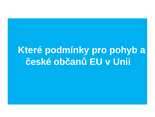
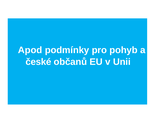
Které: Které -> Apod
